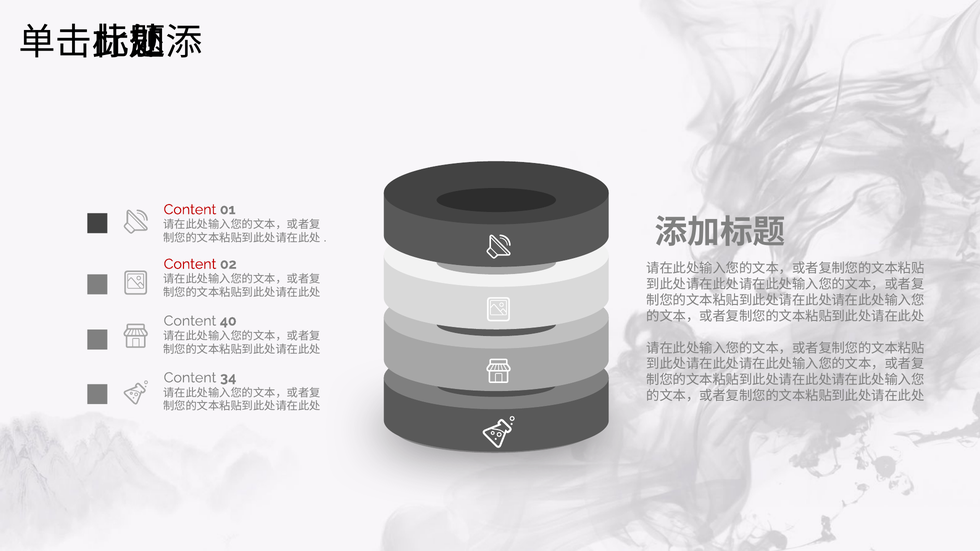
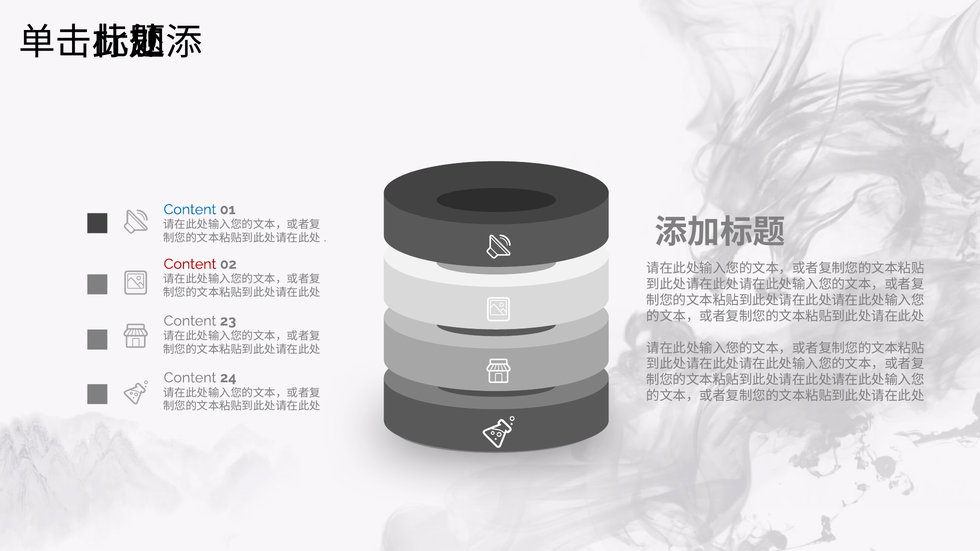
Content at (190, 210) colour: red -> blue
40: 40 -> 23
34: 34 -> 24
